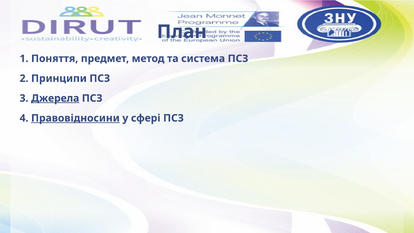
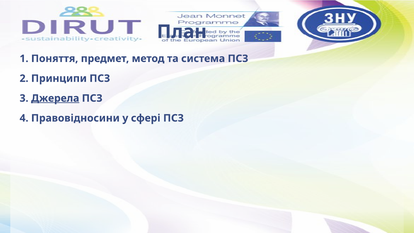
Правовідносини underline: present -> none
